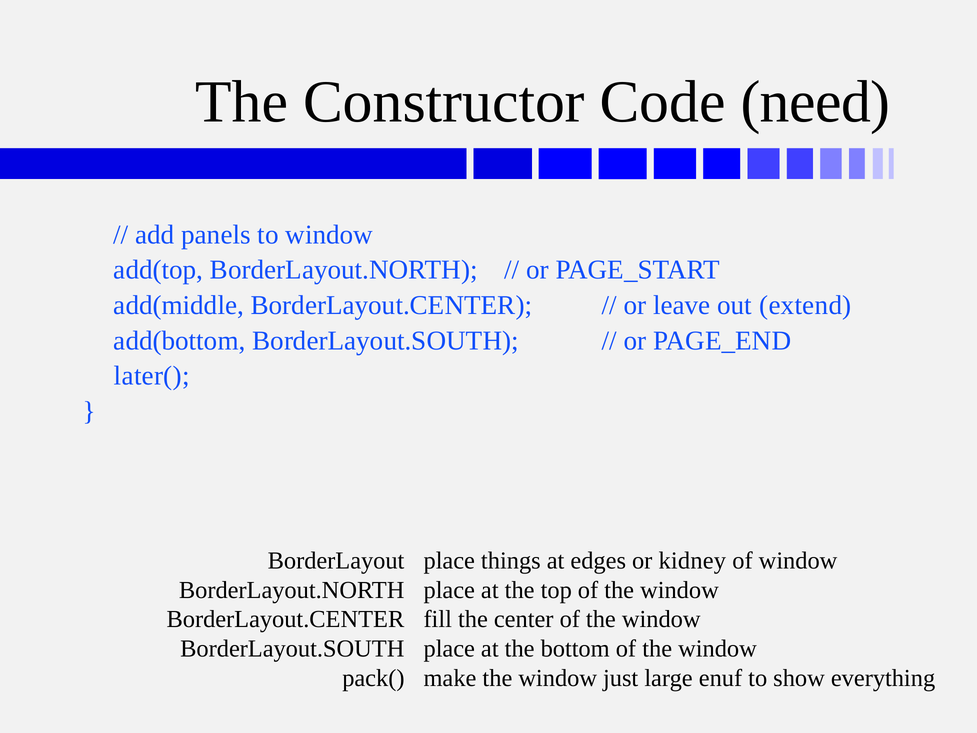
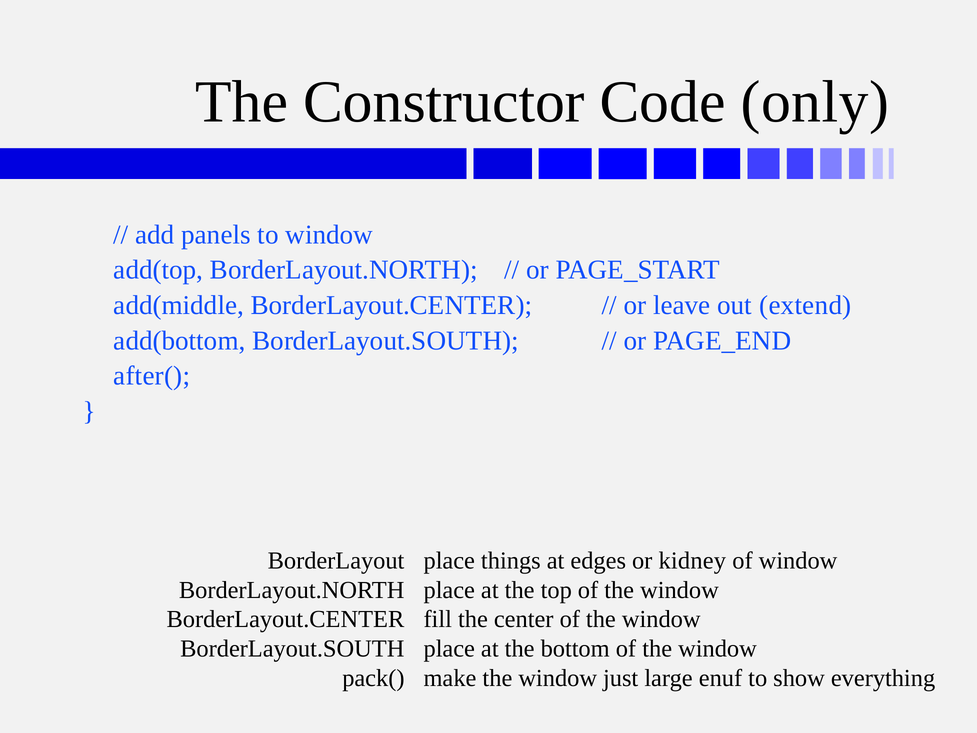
need: need -> only
later(: later( -> after(
